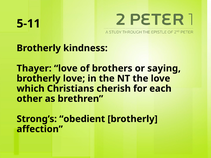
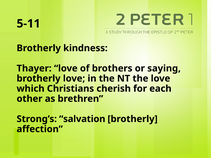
obedient: obedient -> salvation
